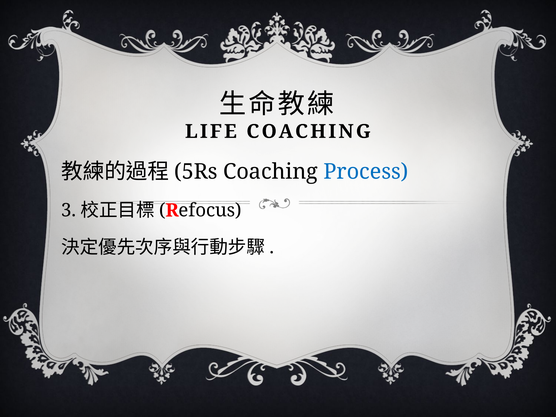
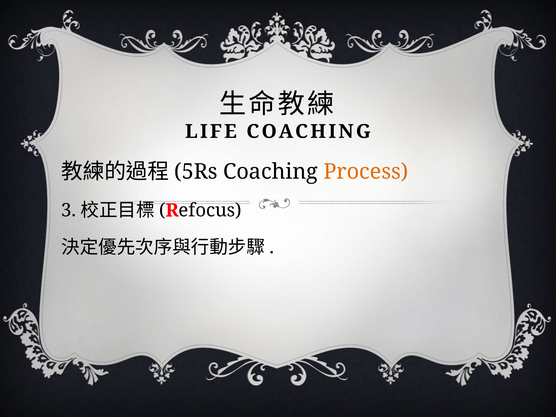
Process colour: blue -> orange
